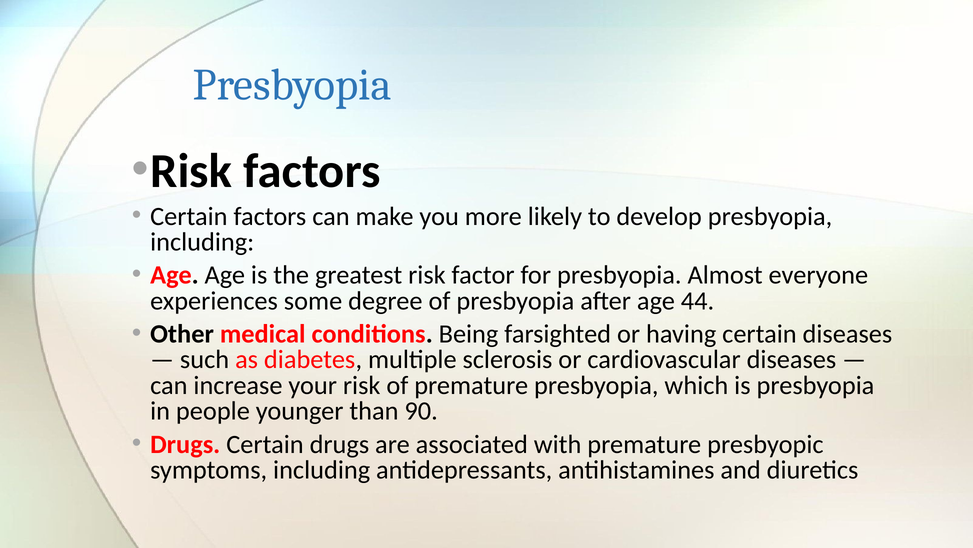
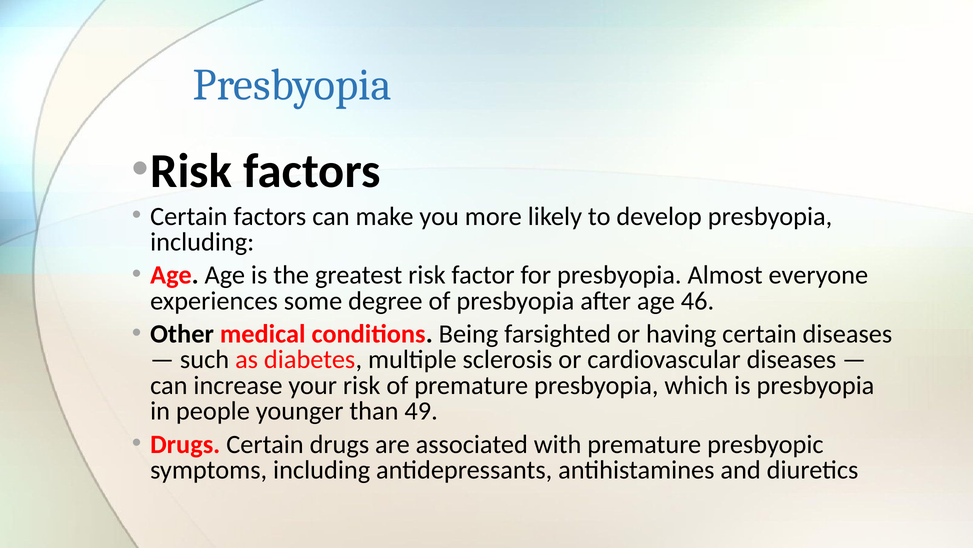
44: 44 -> 46
90: 90 -> 49
